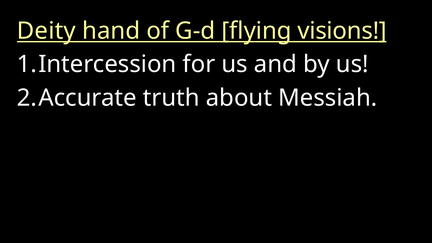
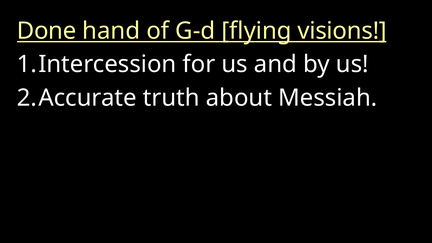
Deity: Deity -> Done
